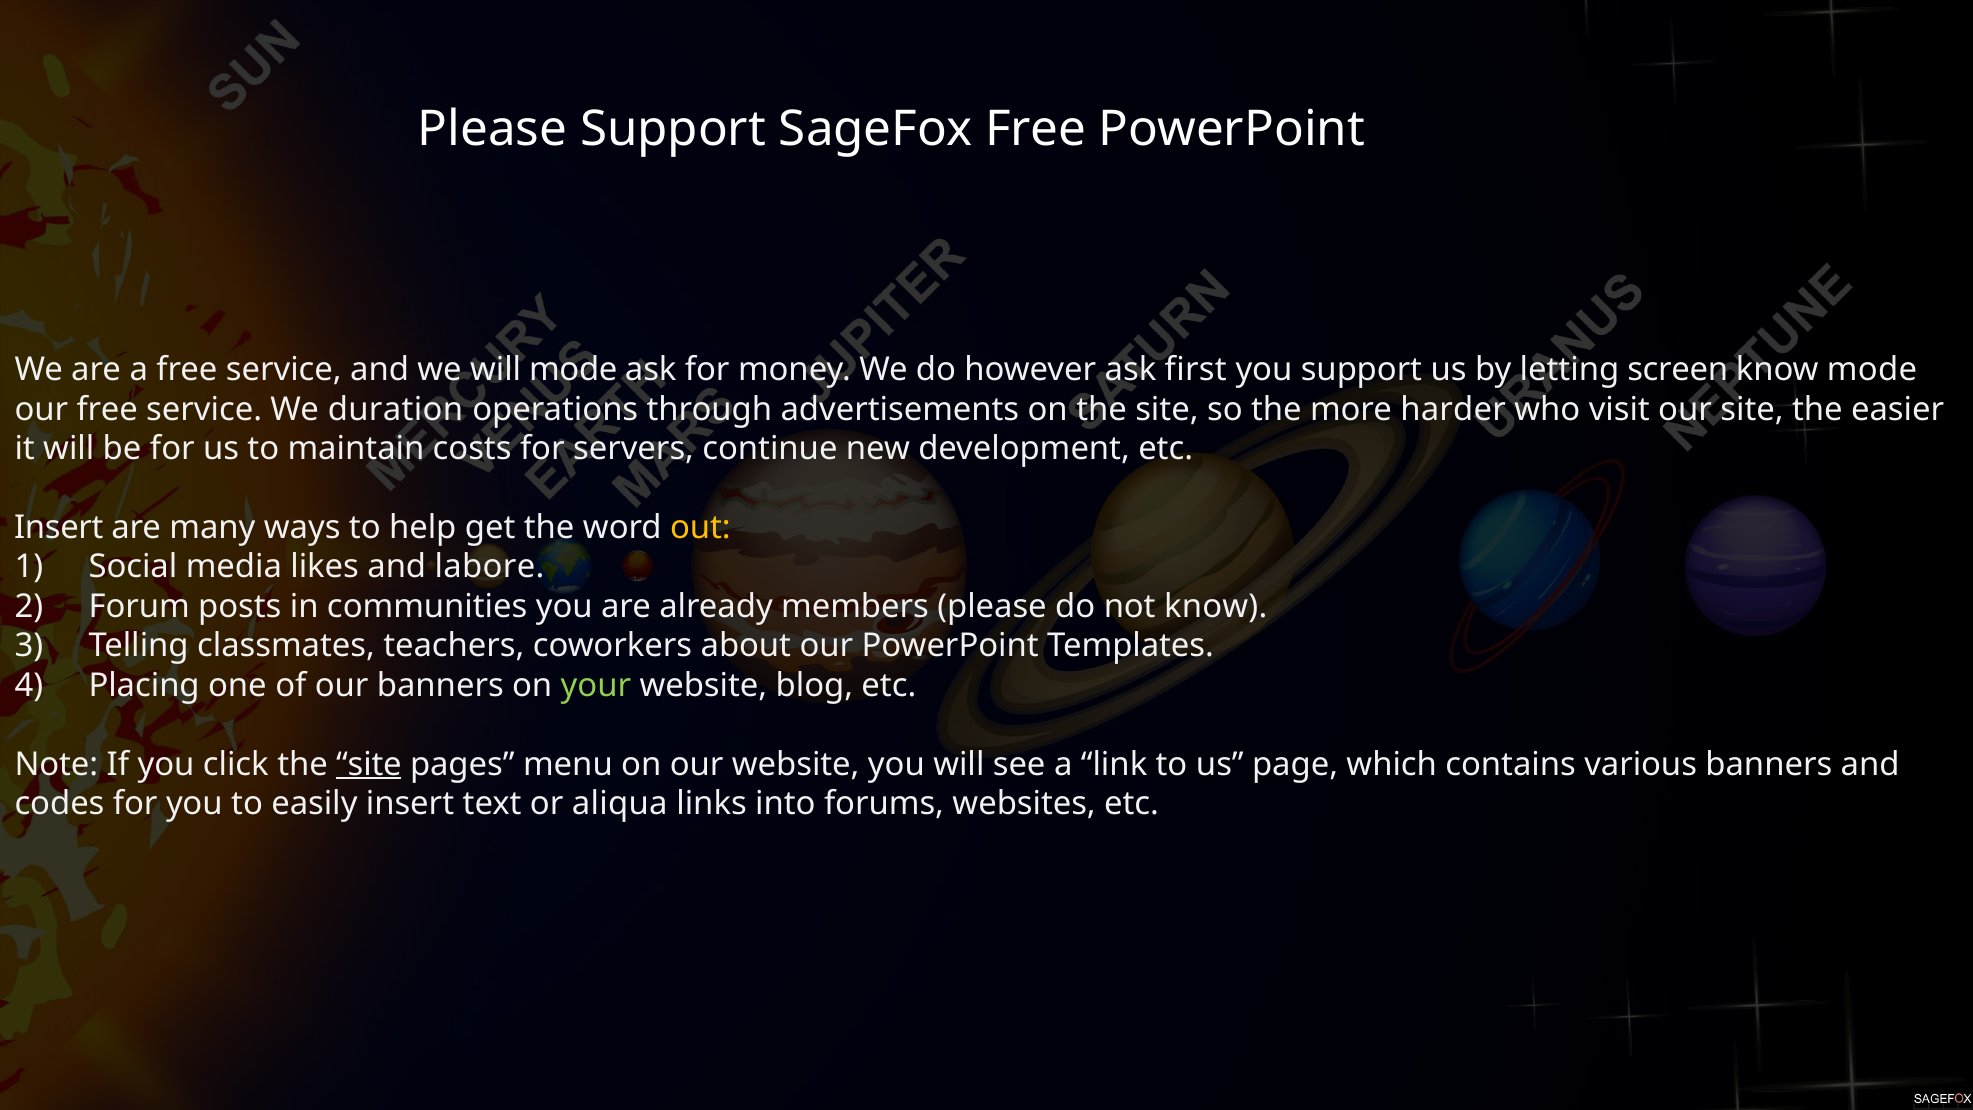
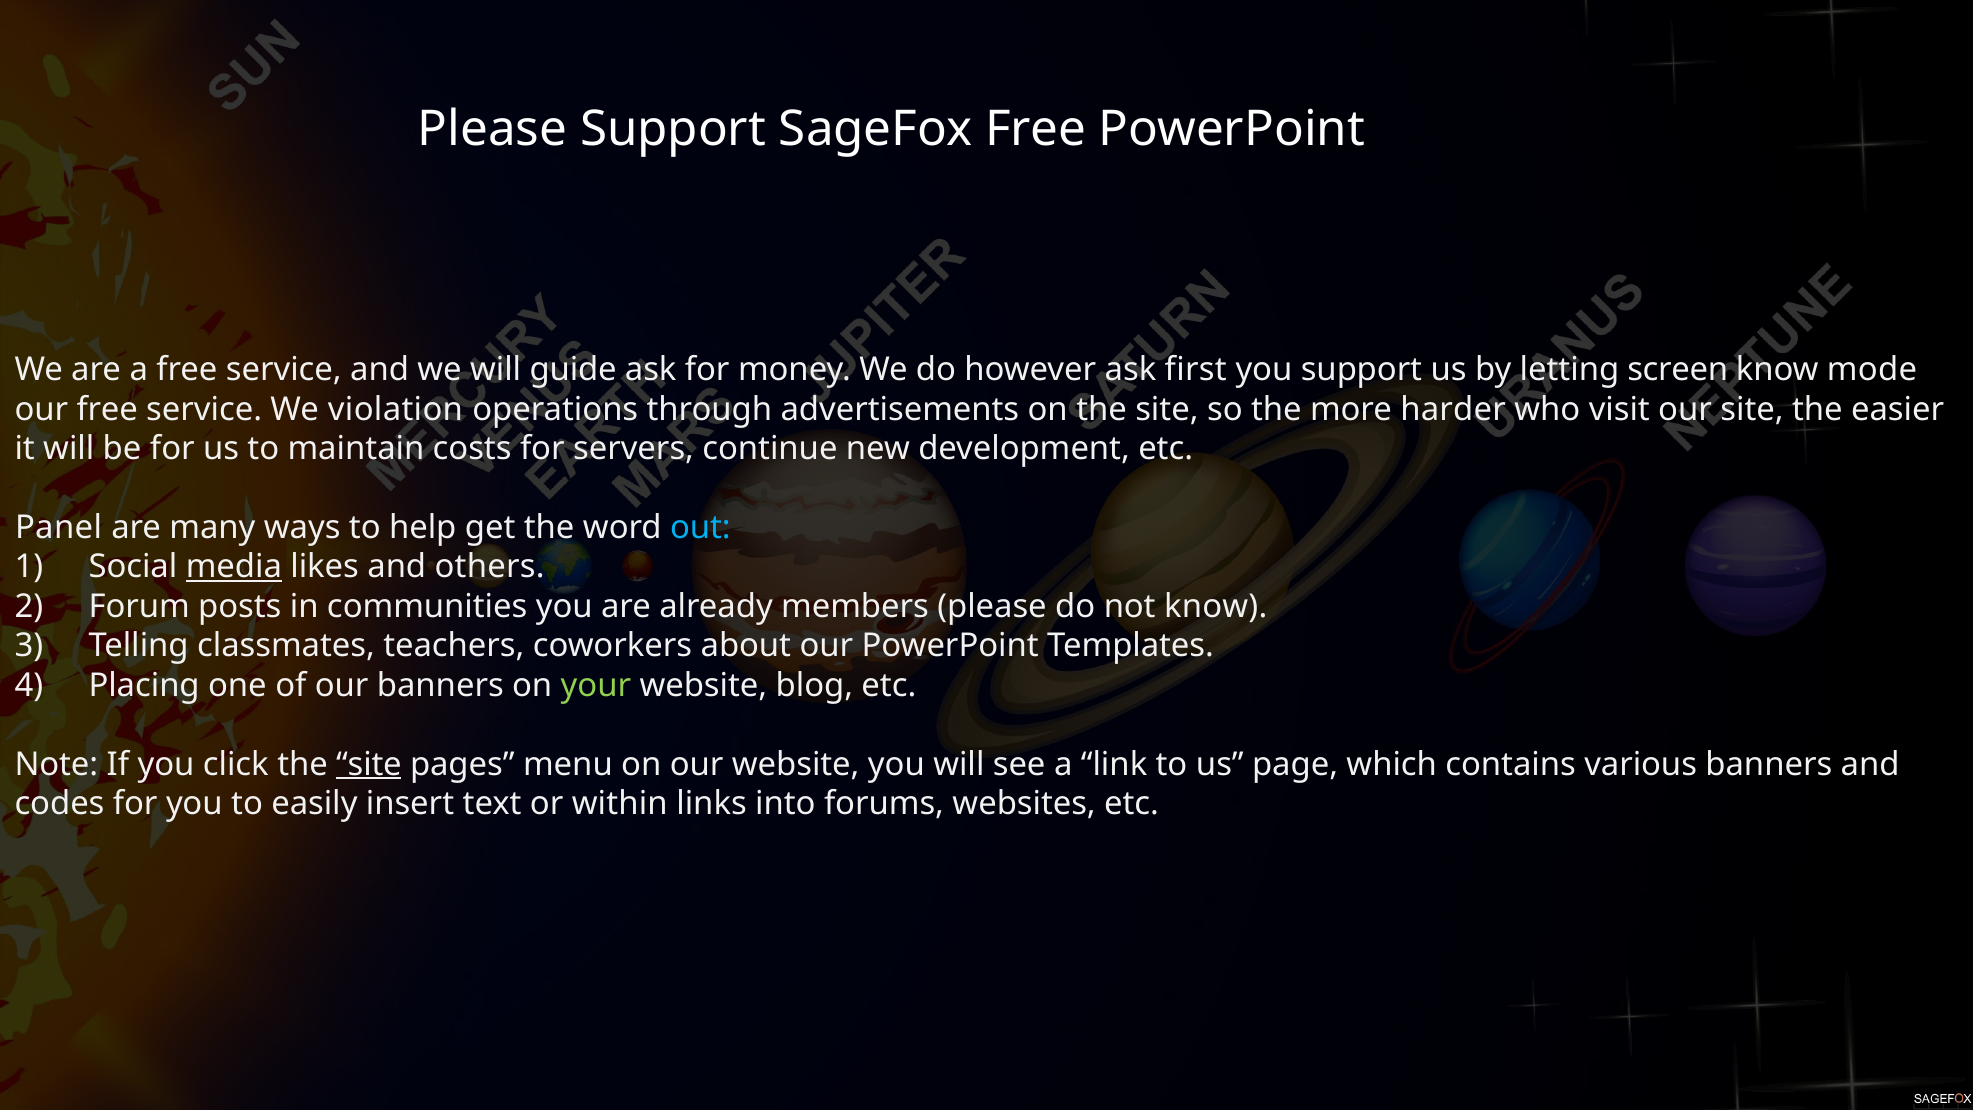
will mode: mode -> guide
duration: duration -> violation
Insert at (59, 528): Insert -> Panel
out colour: yellow -> light blue
media underline: none -> present
labore: labore -> others
aliqua: aliqua -> within
